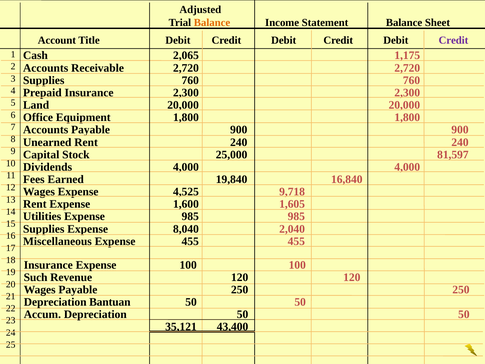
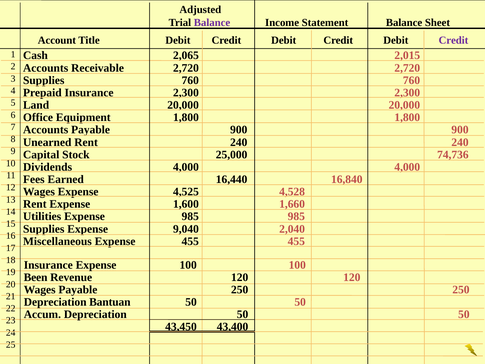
Balance at (212, 23) colour: orange -> purple
1,175: 1,175 -> 2,015
81,597: 81,597 -> 74,736
19,840: 19,840 -> 16,440
9,718: 9,718 -> 4,528
1,605: 1,605 -> 1,660
8,040: 8,040 -> 9,040
Such: Such -> Been
35,121: 35,121 -> 43,450
